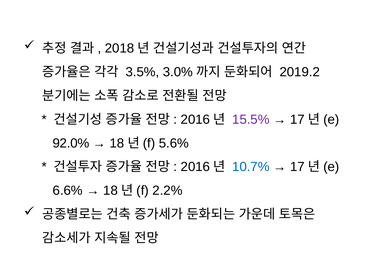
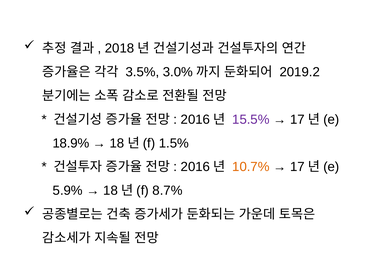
92.0%: 92.0% -> 18.9%
5.6%: 5.6% -> 1.5%
10.7% colour: blue -> orange
6.6%: 6.6% -> 5.9%
2.2%: 2.2% -> 8.7%
